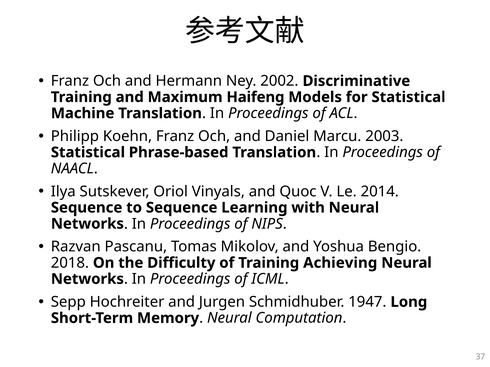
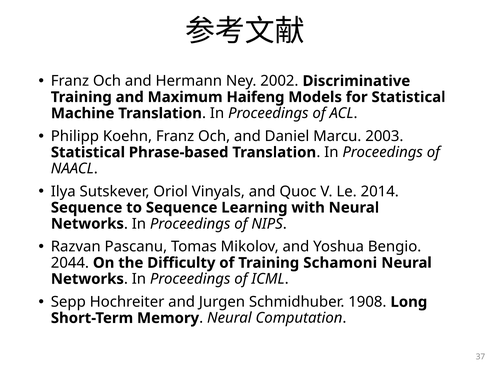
2018: 2018 -> 2044
Achieving: Achieving -> Schamoni
1947: 1947 -> 1908
